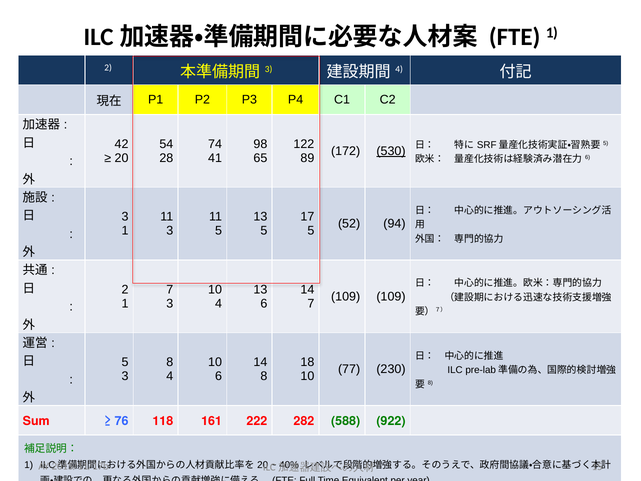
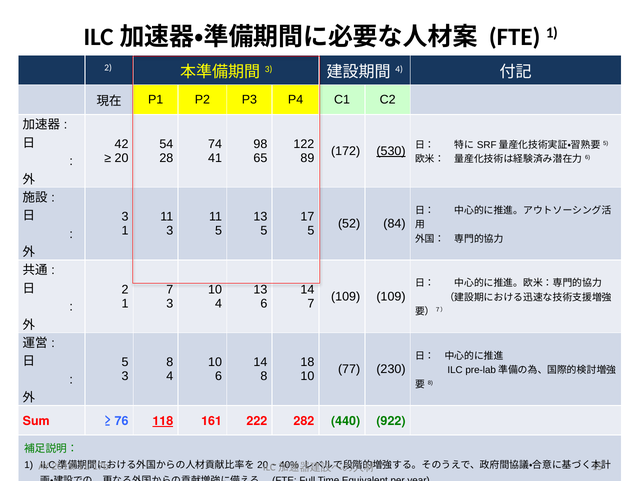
94: 94 -> 84
118 underline: none -> present
588: 588 -> 440
